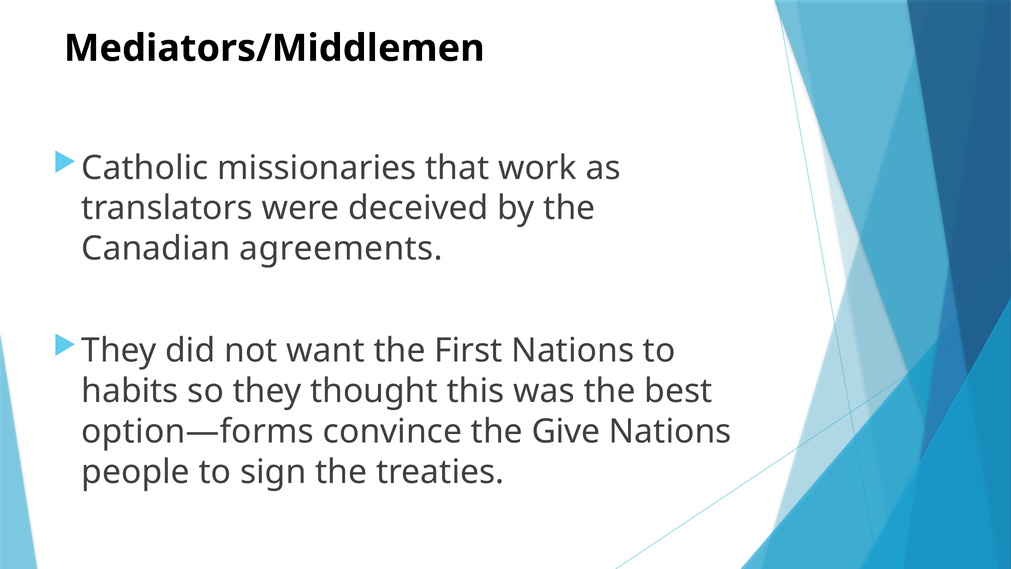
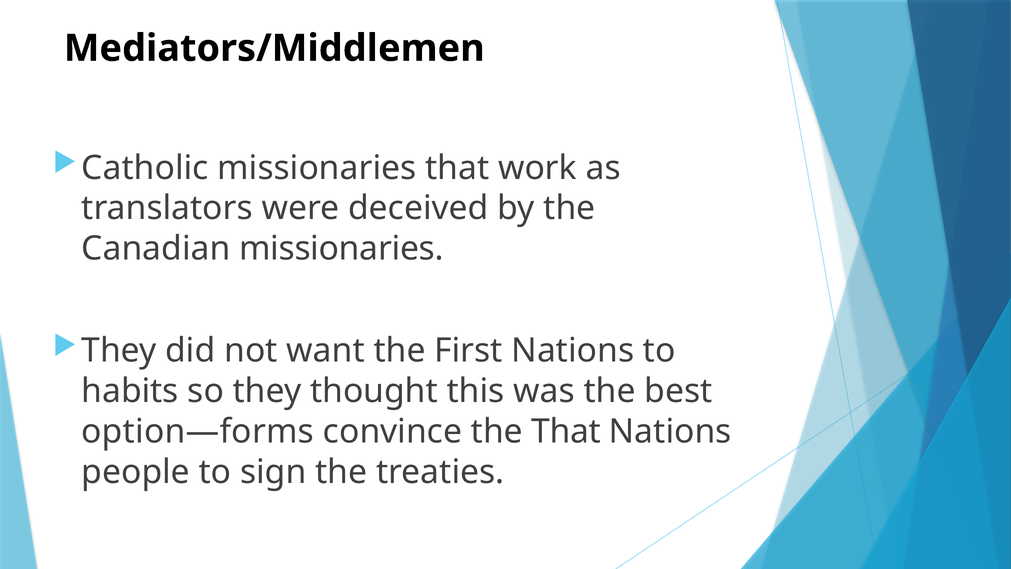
Canadian agreements: agreements -> missionaries
the Give: Give -> That
